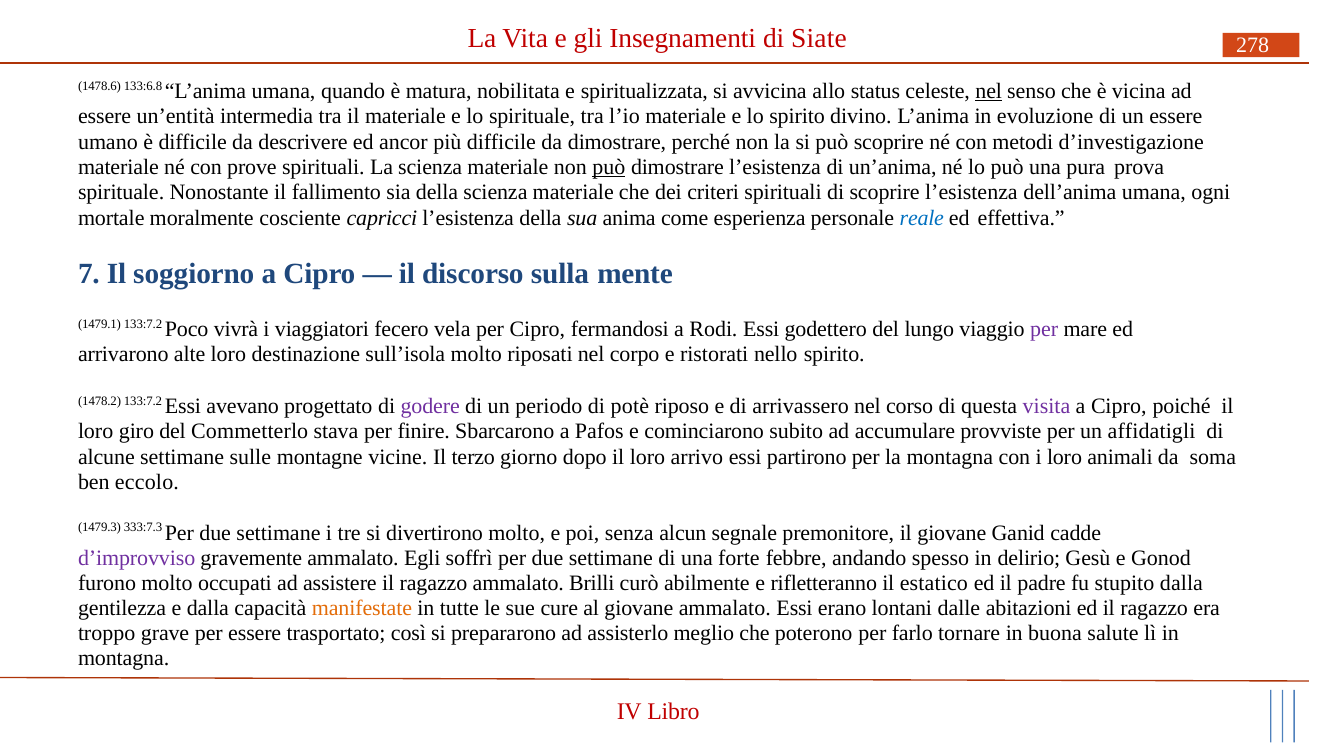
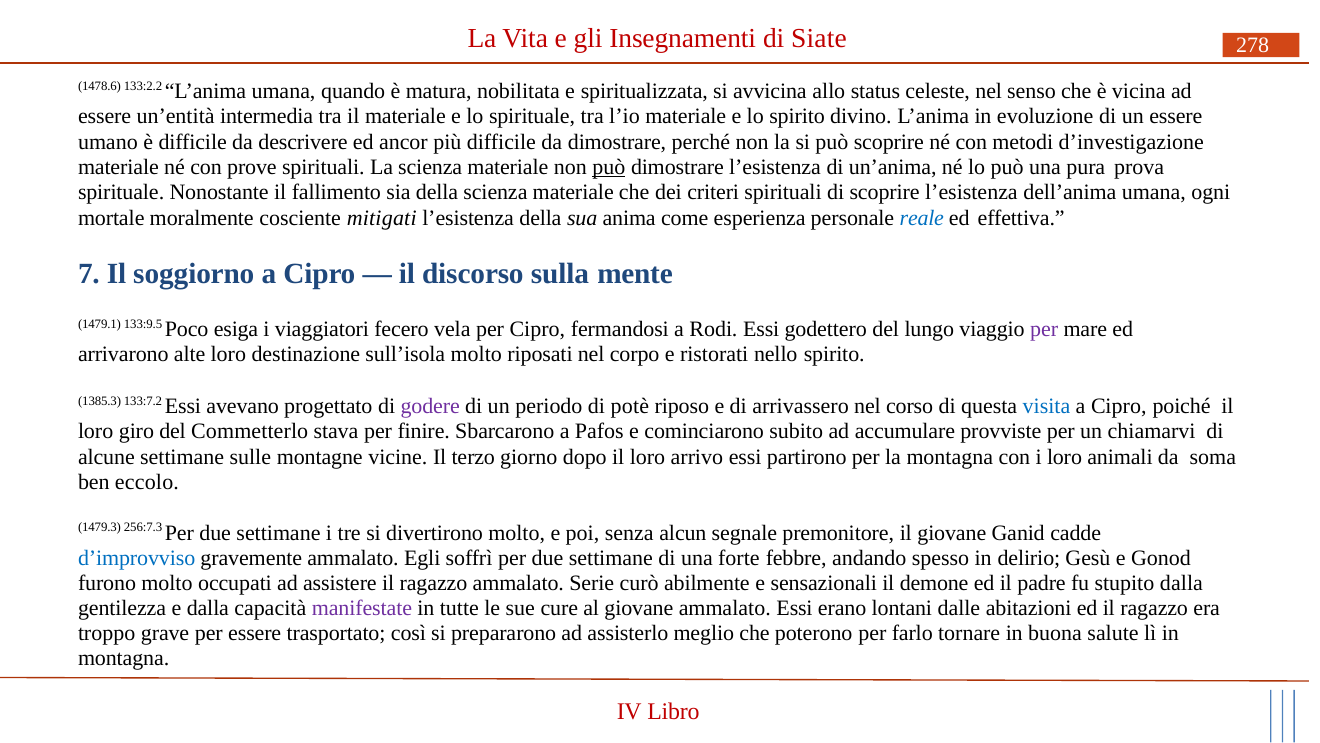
133:6.8: 133:6.8 -> 133:2.2
nel at (989, 91) underline: present -> none
capricci: capricci -> mitigati
1479.1 133:7.2: 133:7.2 -> 133:9.5
vivrà: vivrà -> esiga
1478.2: 1478.2 -> 1385.3
visita colour: purple -> blue
affidatigli: affidatigli -> chiamarvi
333:7.3: 333:7.3 -> 256:7.3
d’improvviso colour: purple -> blue
Brilli: Brilli -> Serie
rifletteranno: rifletteranno -> sensazionali
estatico: estatico -> demone
manifestate colour: orange -> purple
